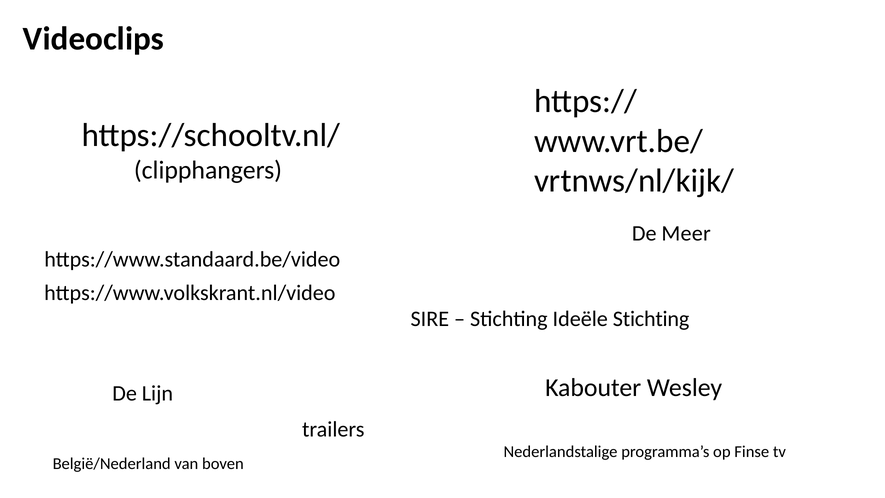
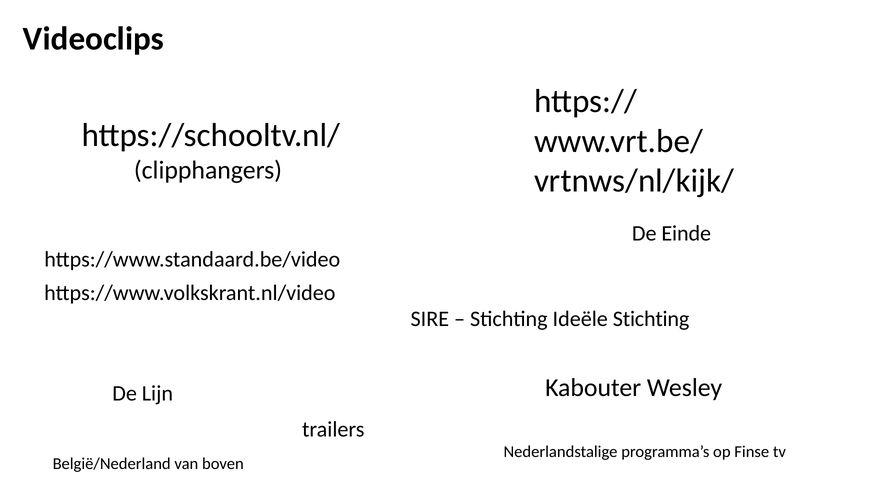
Meer: Meer -> Einde
